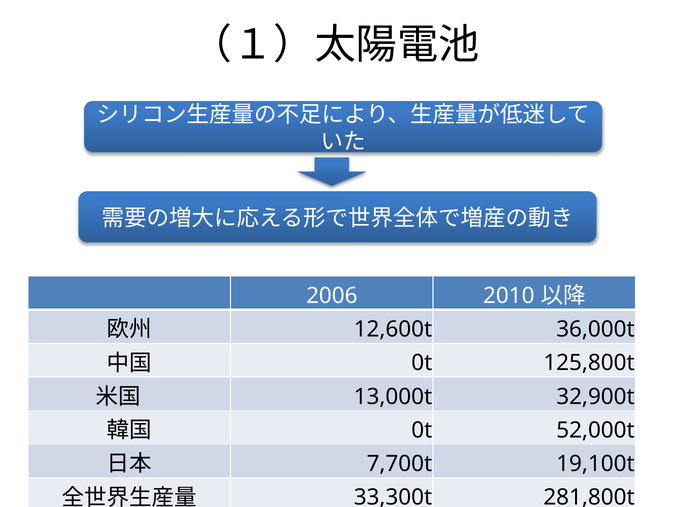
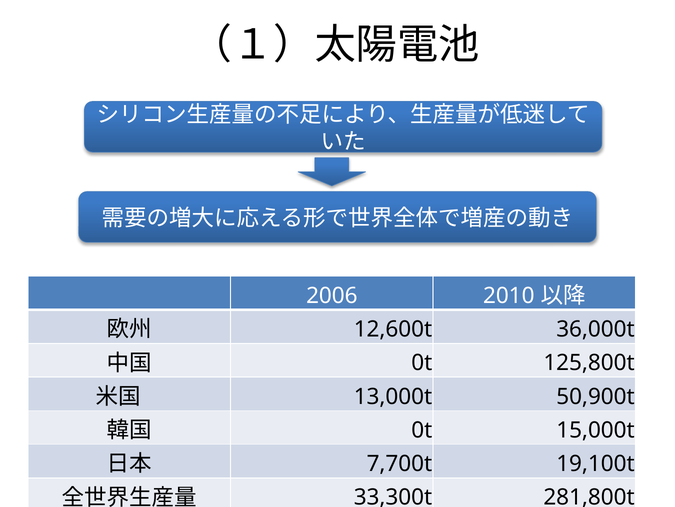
32,900t: 32,900t -> 50,900t
52,000t: 52,000t -> 15,000t
